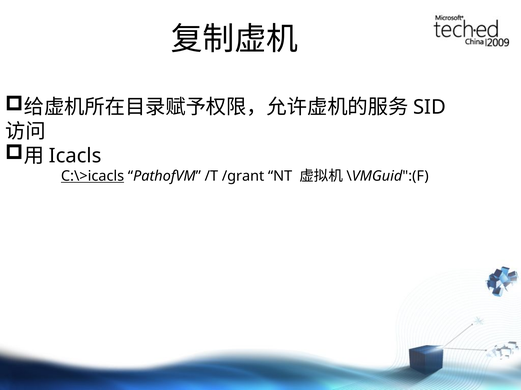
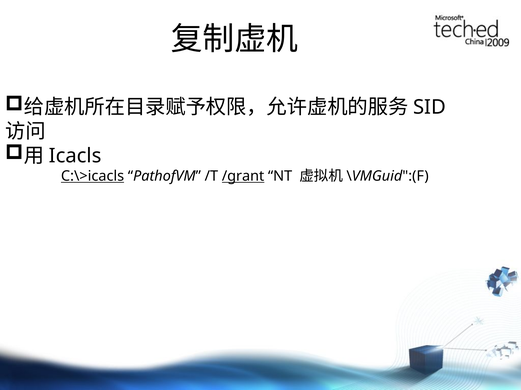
/grant underline: none -> present
